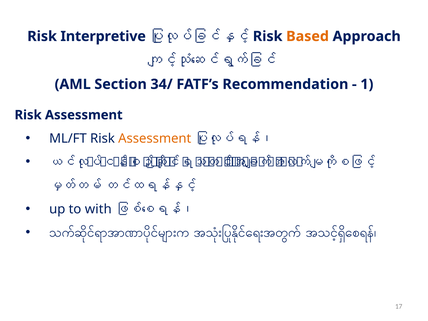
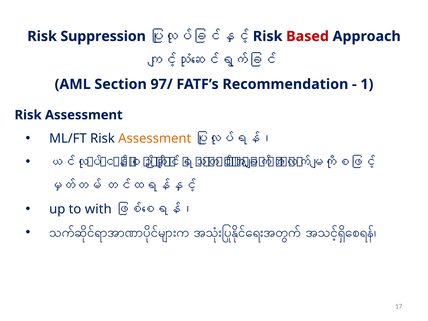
Interpretive: Interpretive -> Suppression
Based colour: orange -> red
34/: 34/ -> 97/
